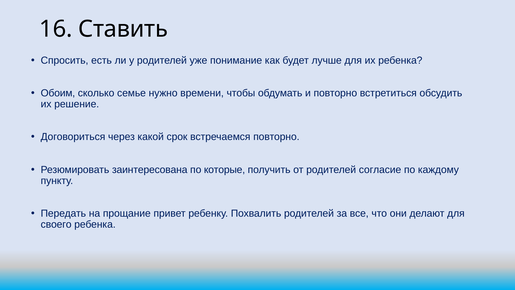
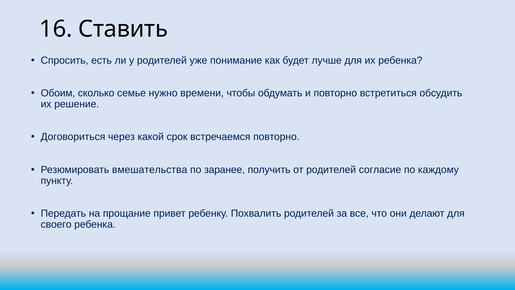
заинтересована: заинтересована -> вмешательства
которые: которые -> заранее
